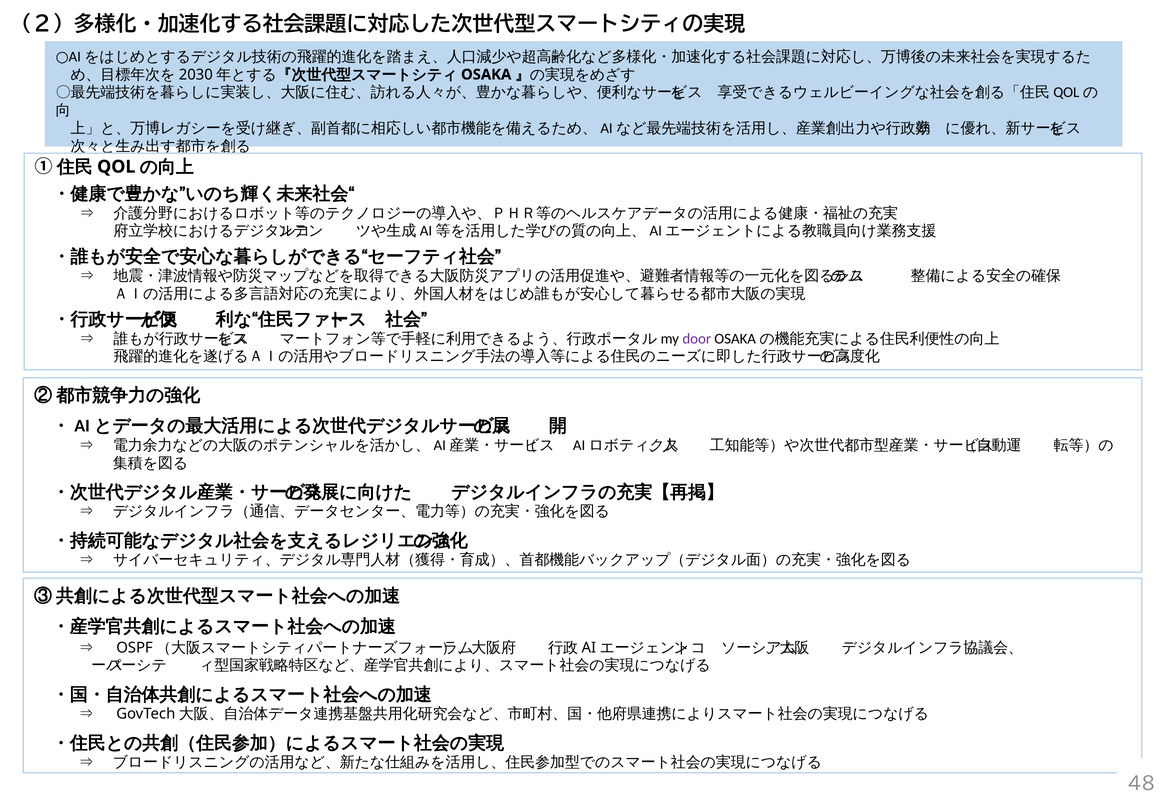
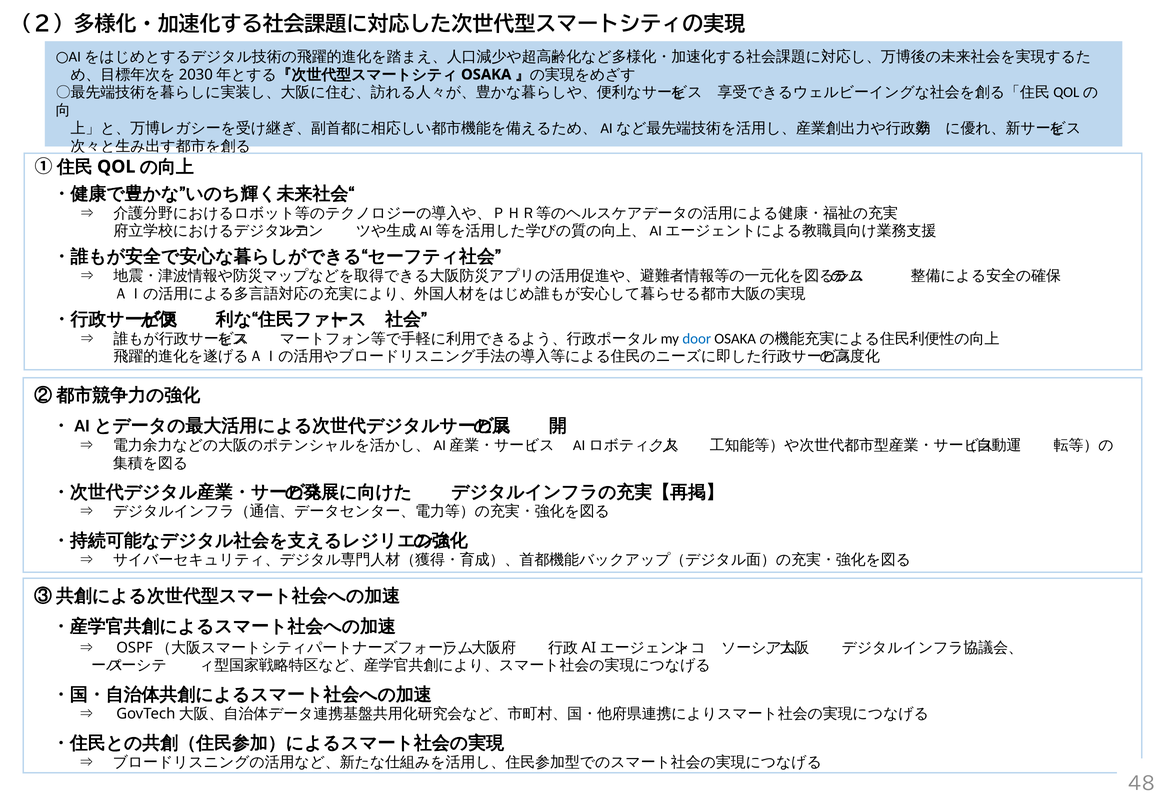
door colour: purple -> blue
